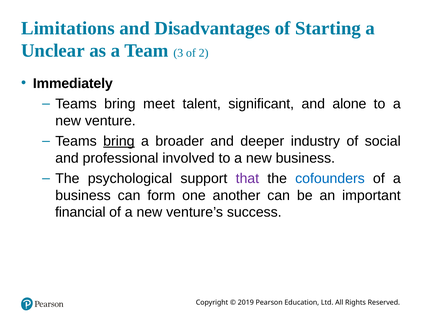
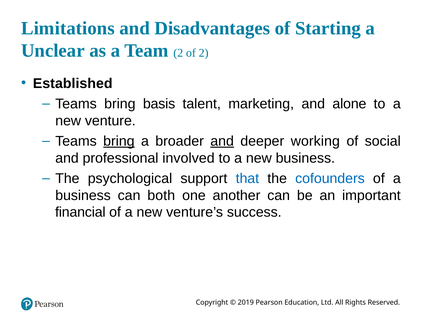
Team 3: 3 -> 2
Immediately: Immediately -> Established
meet: meet -> basis
significant: significant -> marketing
and at (222, 141) underline: none -> present
industry: industry -> working
that colour: purple -> blue
form: form -> both
